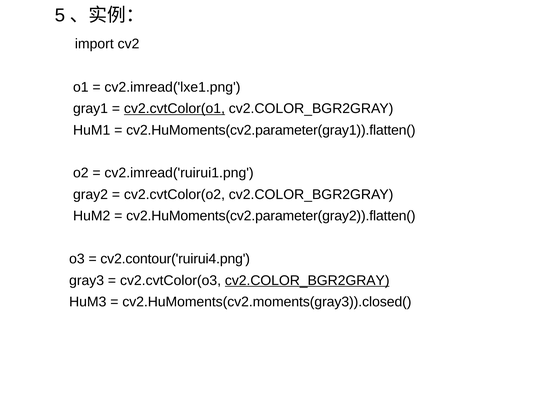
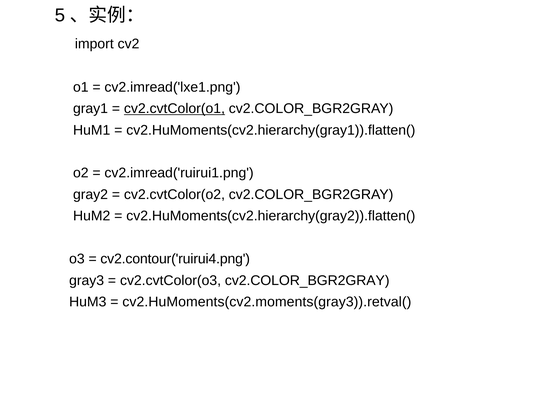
cv2.HuMoments(cv2.parameter(gray1)).flatten(: cv2.HuMoments(cv2.parameter(gray1)).flatten( -> cv2.HuMoments(cv2.hierarchy(gray1)).flatten(
cv2.HuMoments(cv2.parameter(gray2)).flatten(: cv2.HuMoments(cv2.parameter(gray2)).flatten( -> cv2.HuMoments(cv2.hierarchy(gray2)).flatten(
cv2.COLOR_BGR2GRAY at (307, 280) underline: present -> none
cv2.HuMoments(cv2.moments(gray3)).closed(: cv2.HuMoments(cv2.moments(gray3)).closed( -> cv2.HuMoments(cv2.moments(gray3)).retval(
